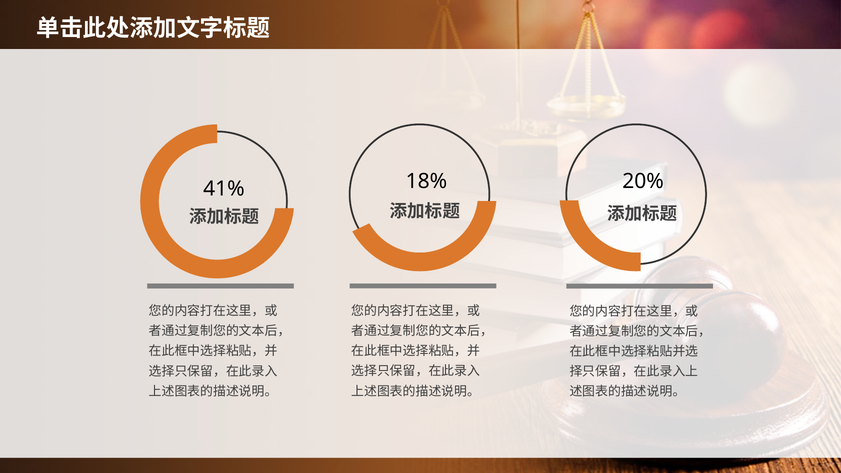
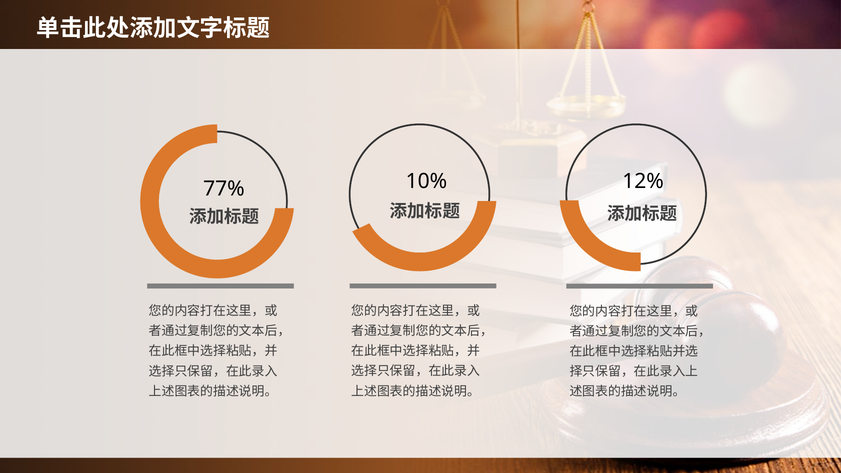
18%: 18% -> 10%
20%: 20% -> 12%
41%: 41% -> 77%
